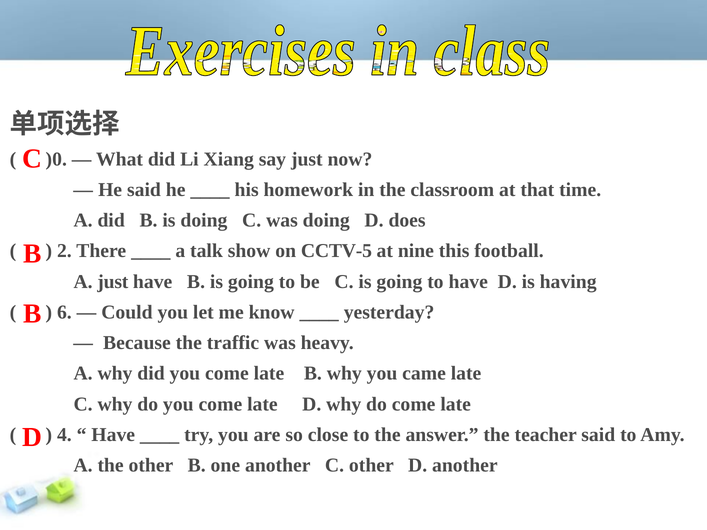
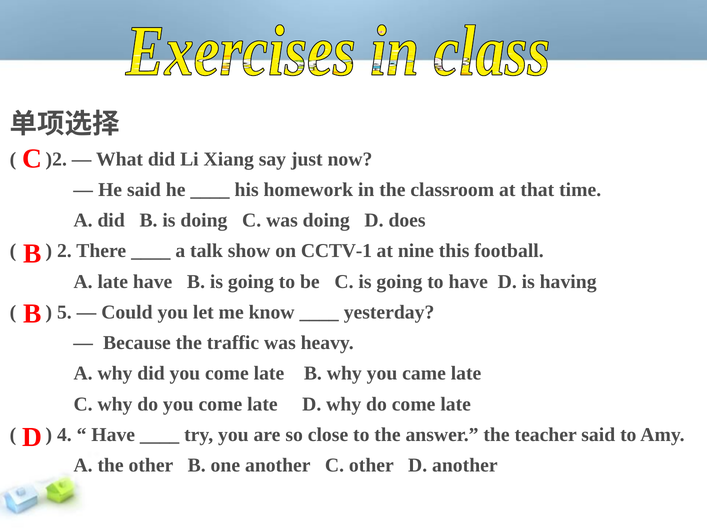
)0: )0 -> )2
CCTV-5: CCTV-5 -> CCTV-1
A just: just -> late
6: 6 -> 5
